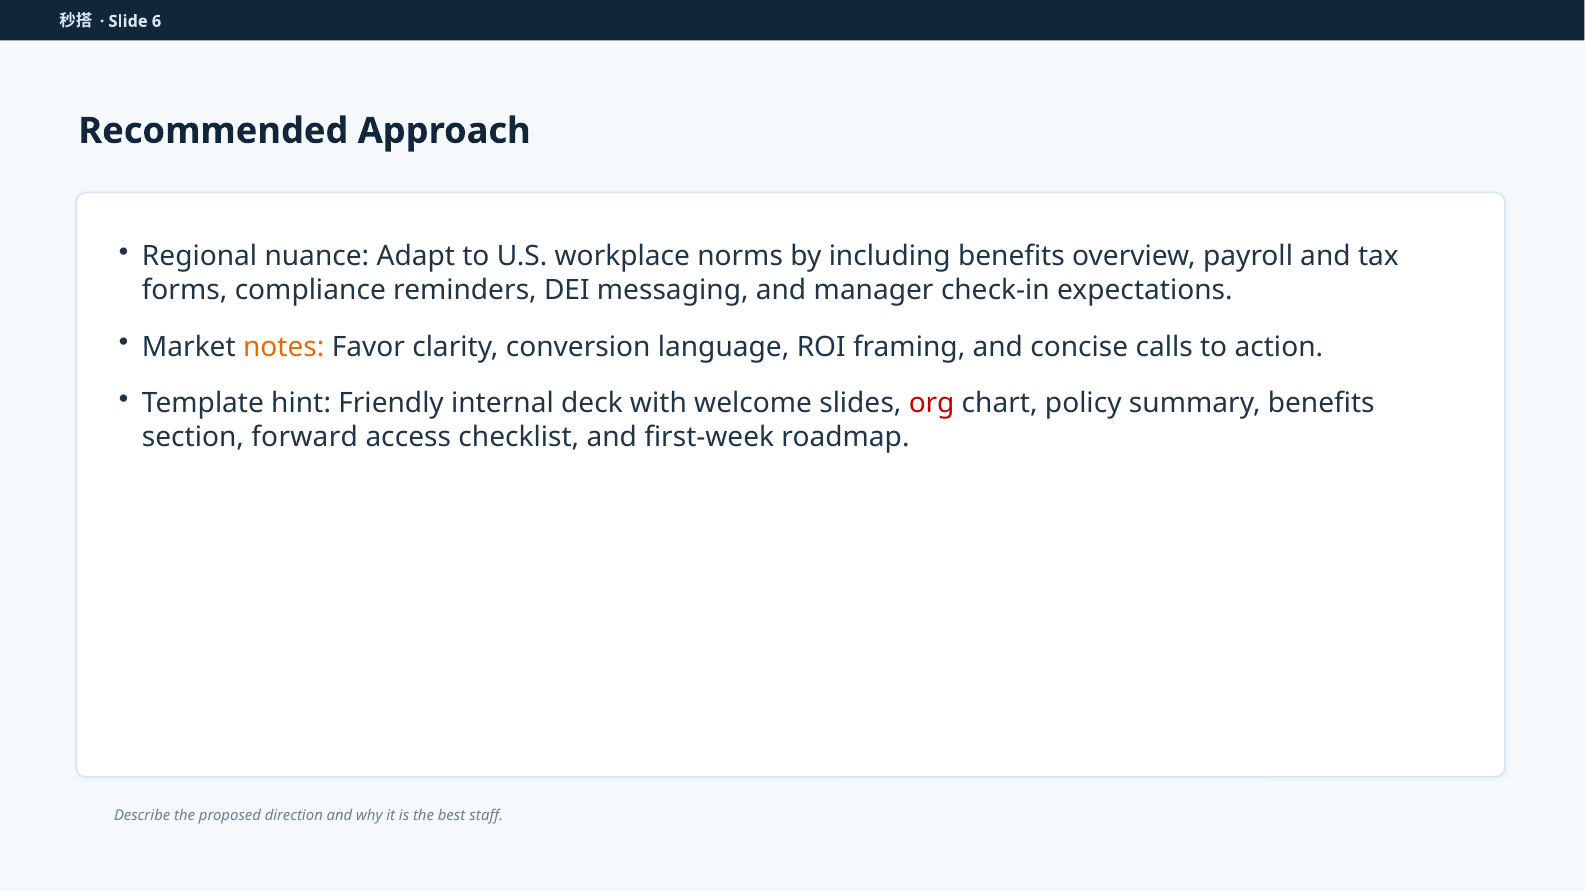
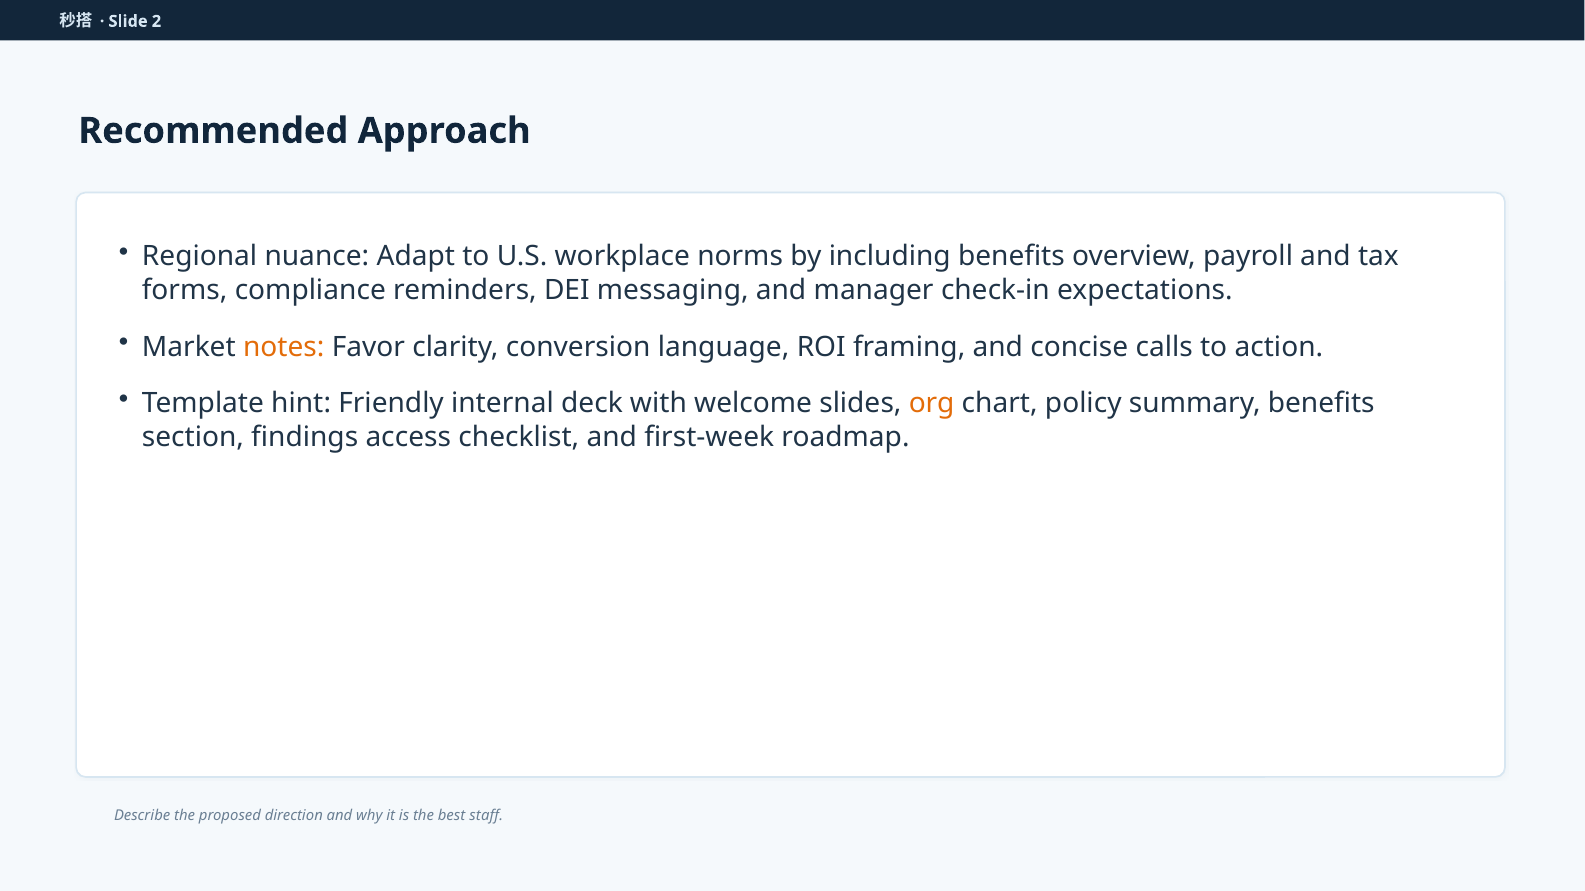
6: 6 -> 2
org colour: red -> orange
forward: forward -> findings
